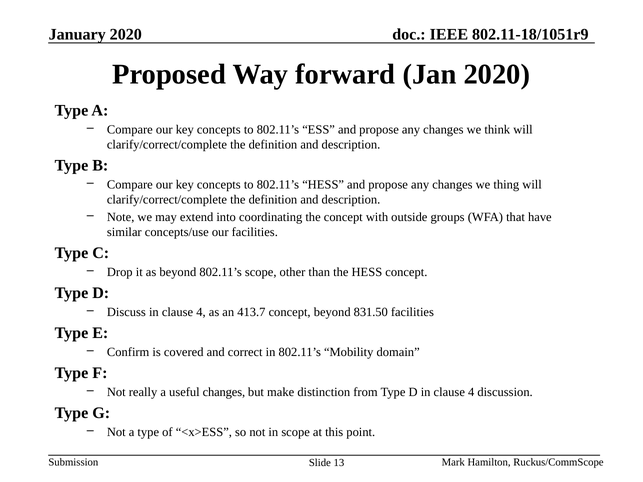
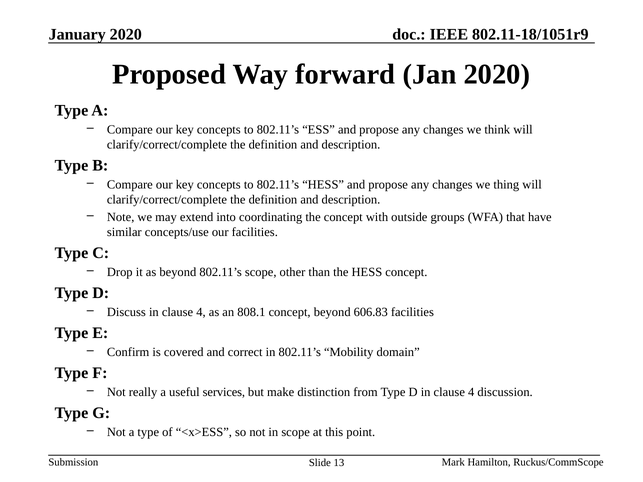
413.7: 413.7 -> 808.1
831.50: 831.50 -> 606.83
useful changes: changes -> services
